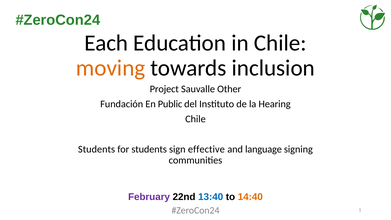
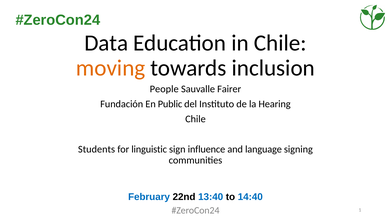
Each: Each -> Data
Project: Project -> People
Other: Other -> Fairer
for students: students -> linguistic
effective: effective -> influence
February colour: purple -> blue
14:40 colour: orange -> blue
